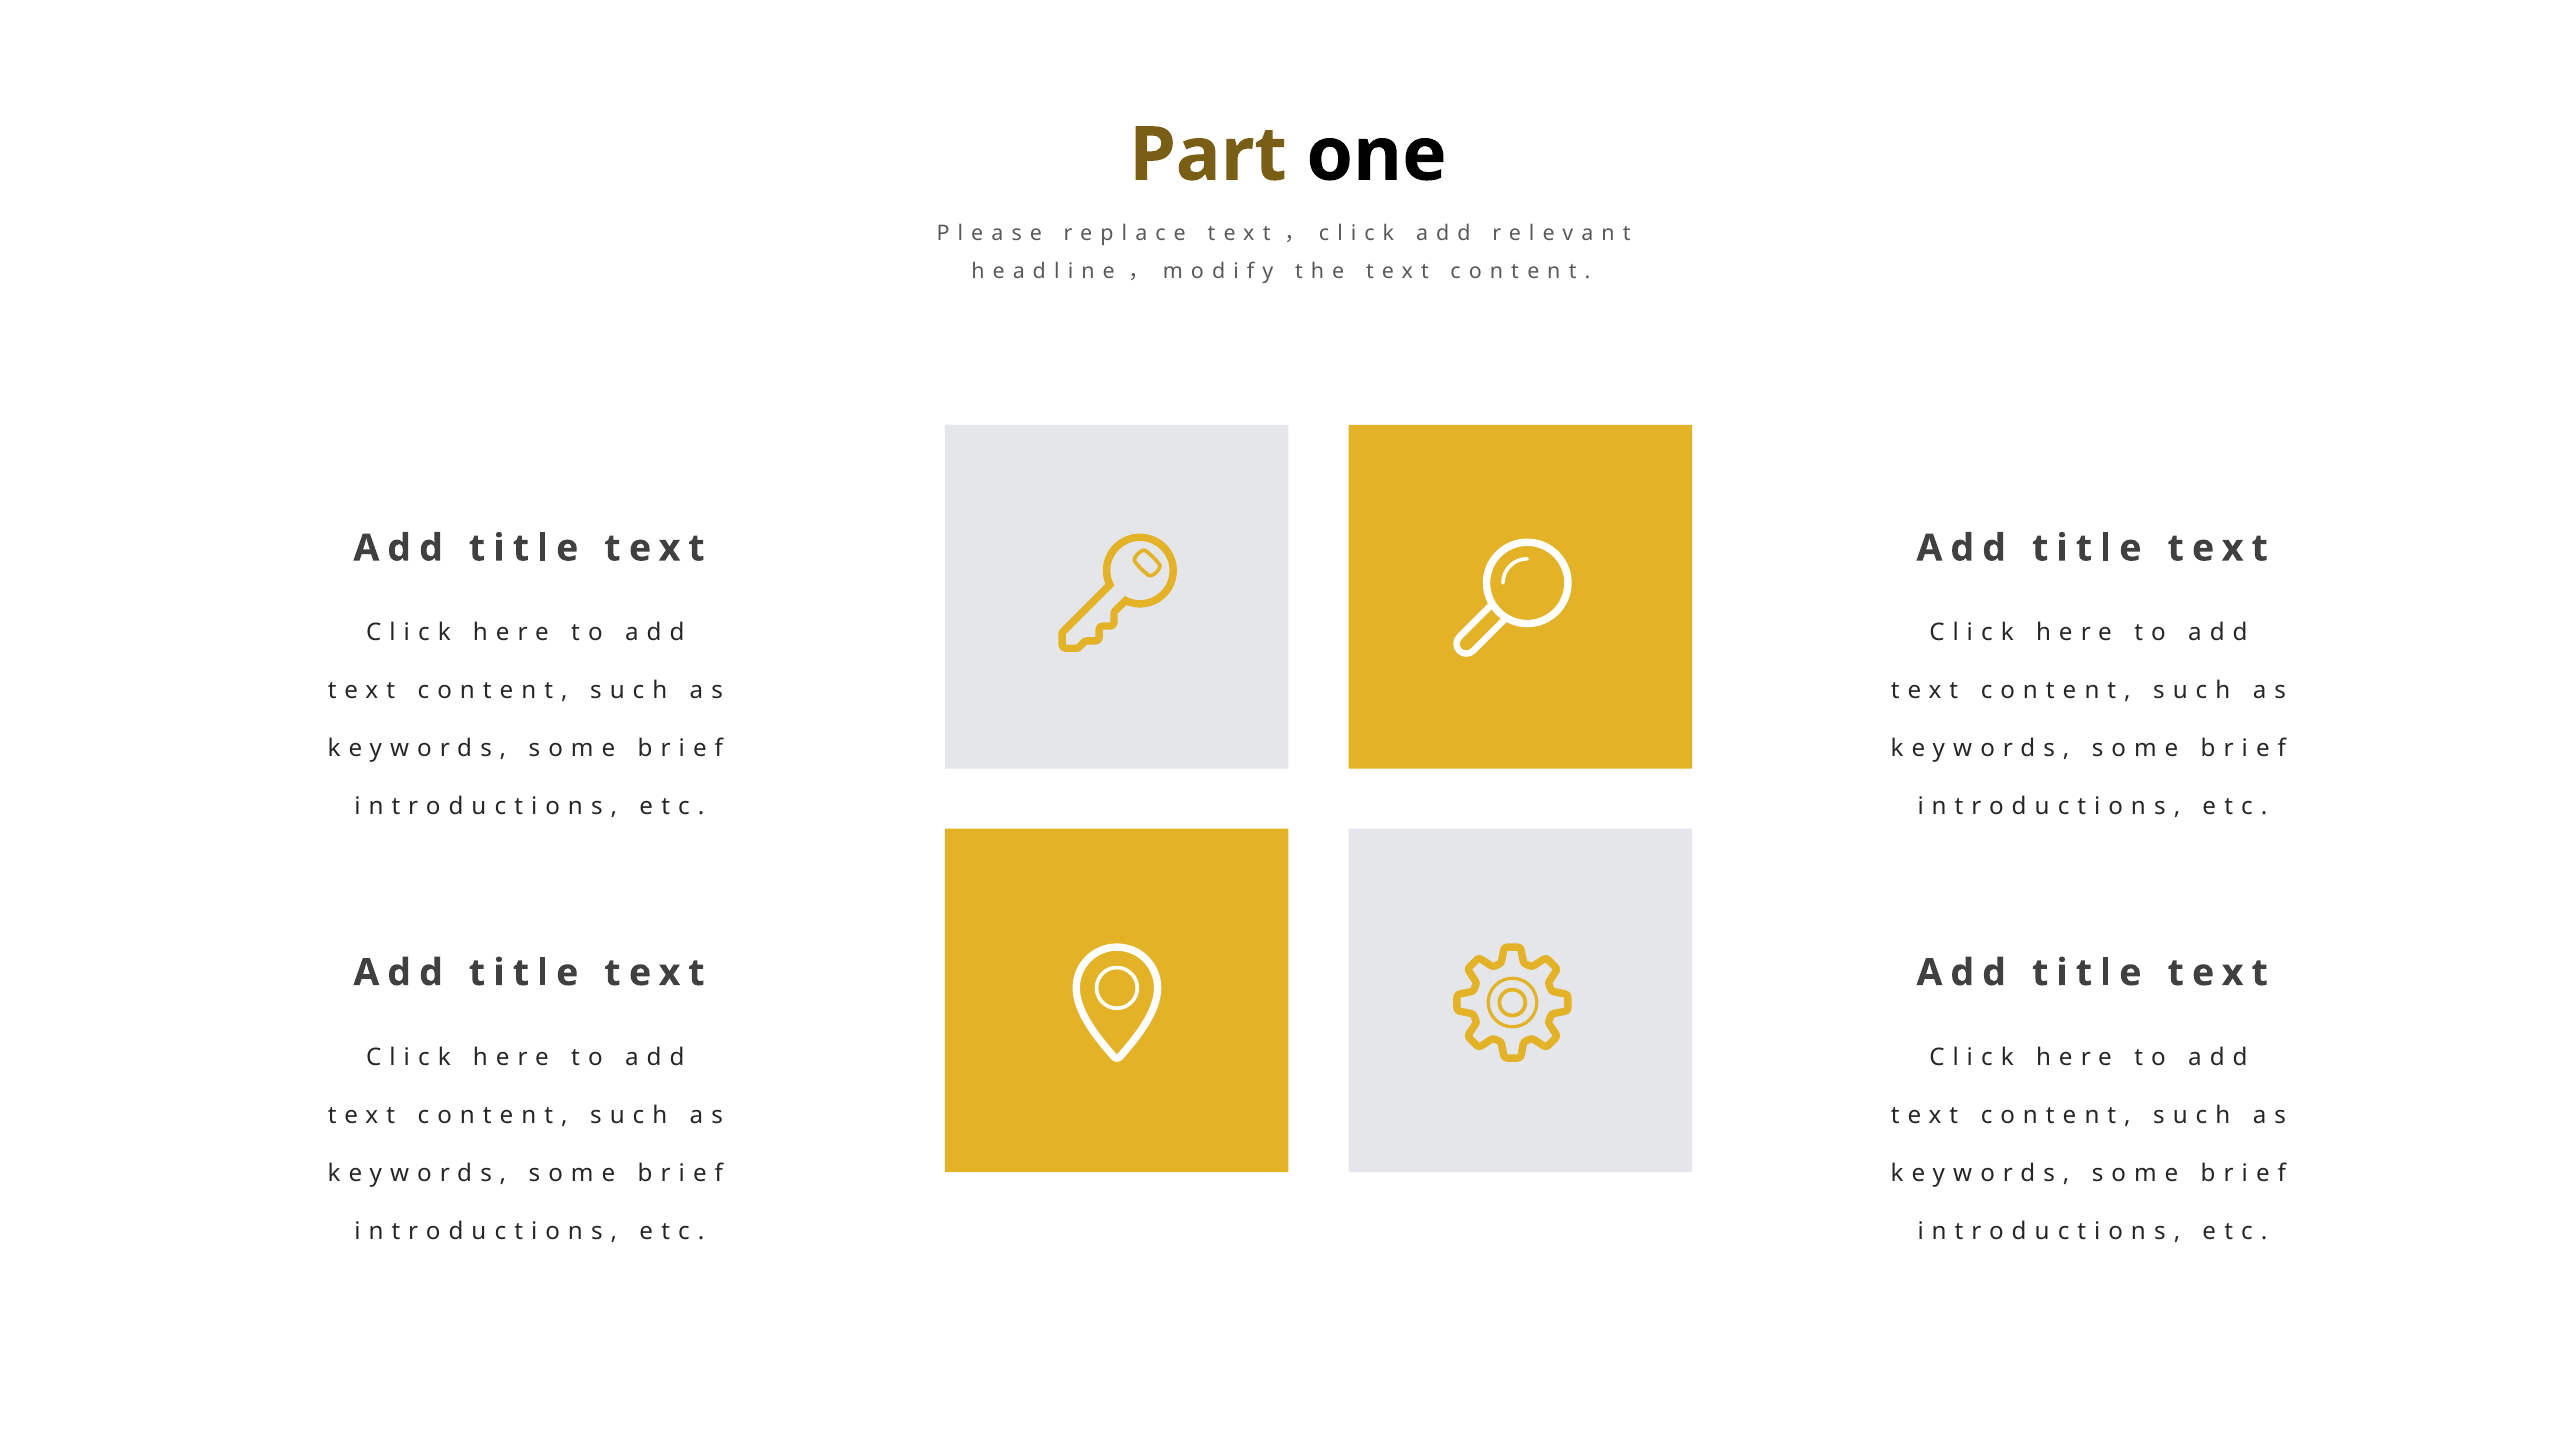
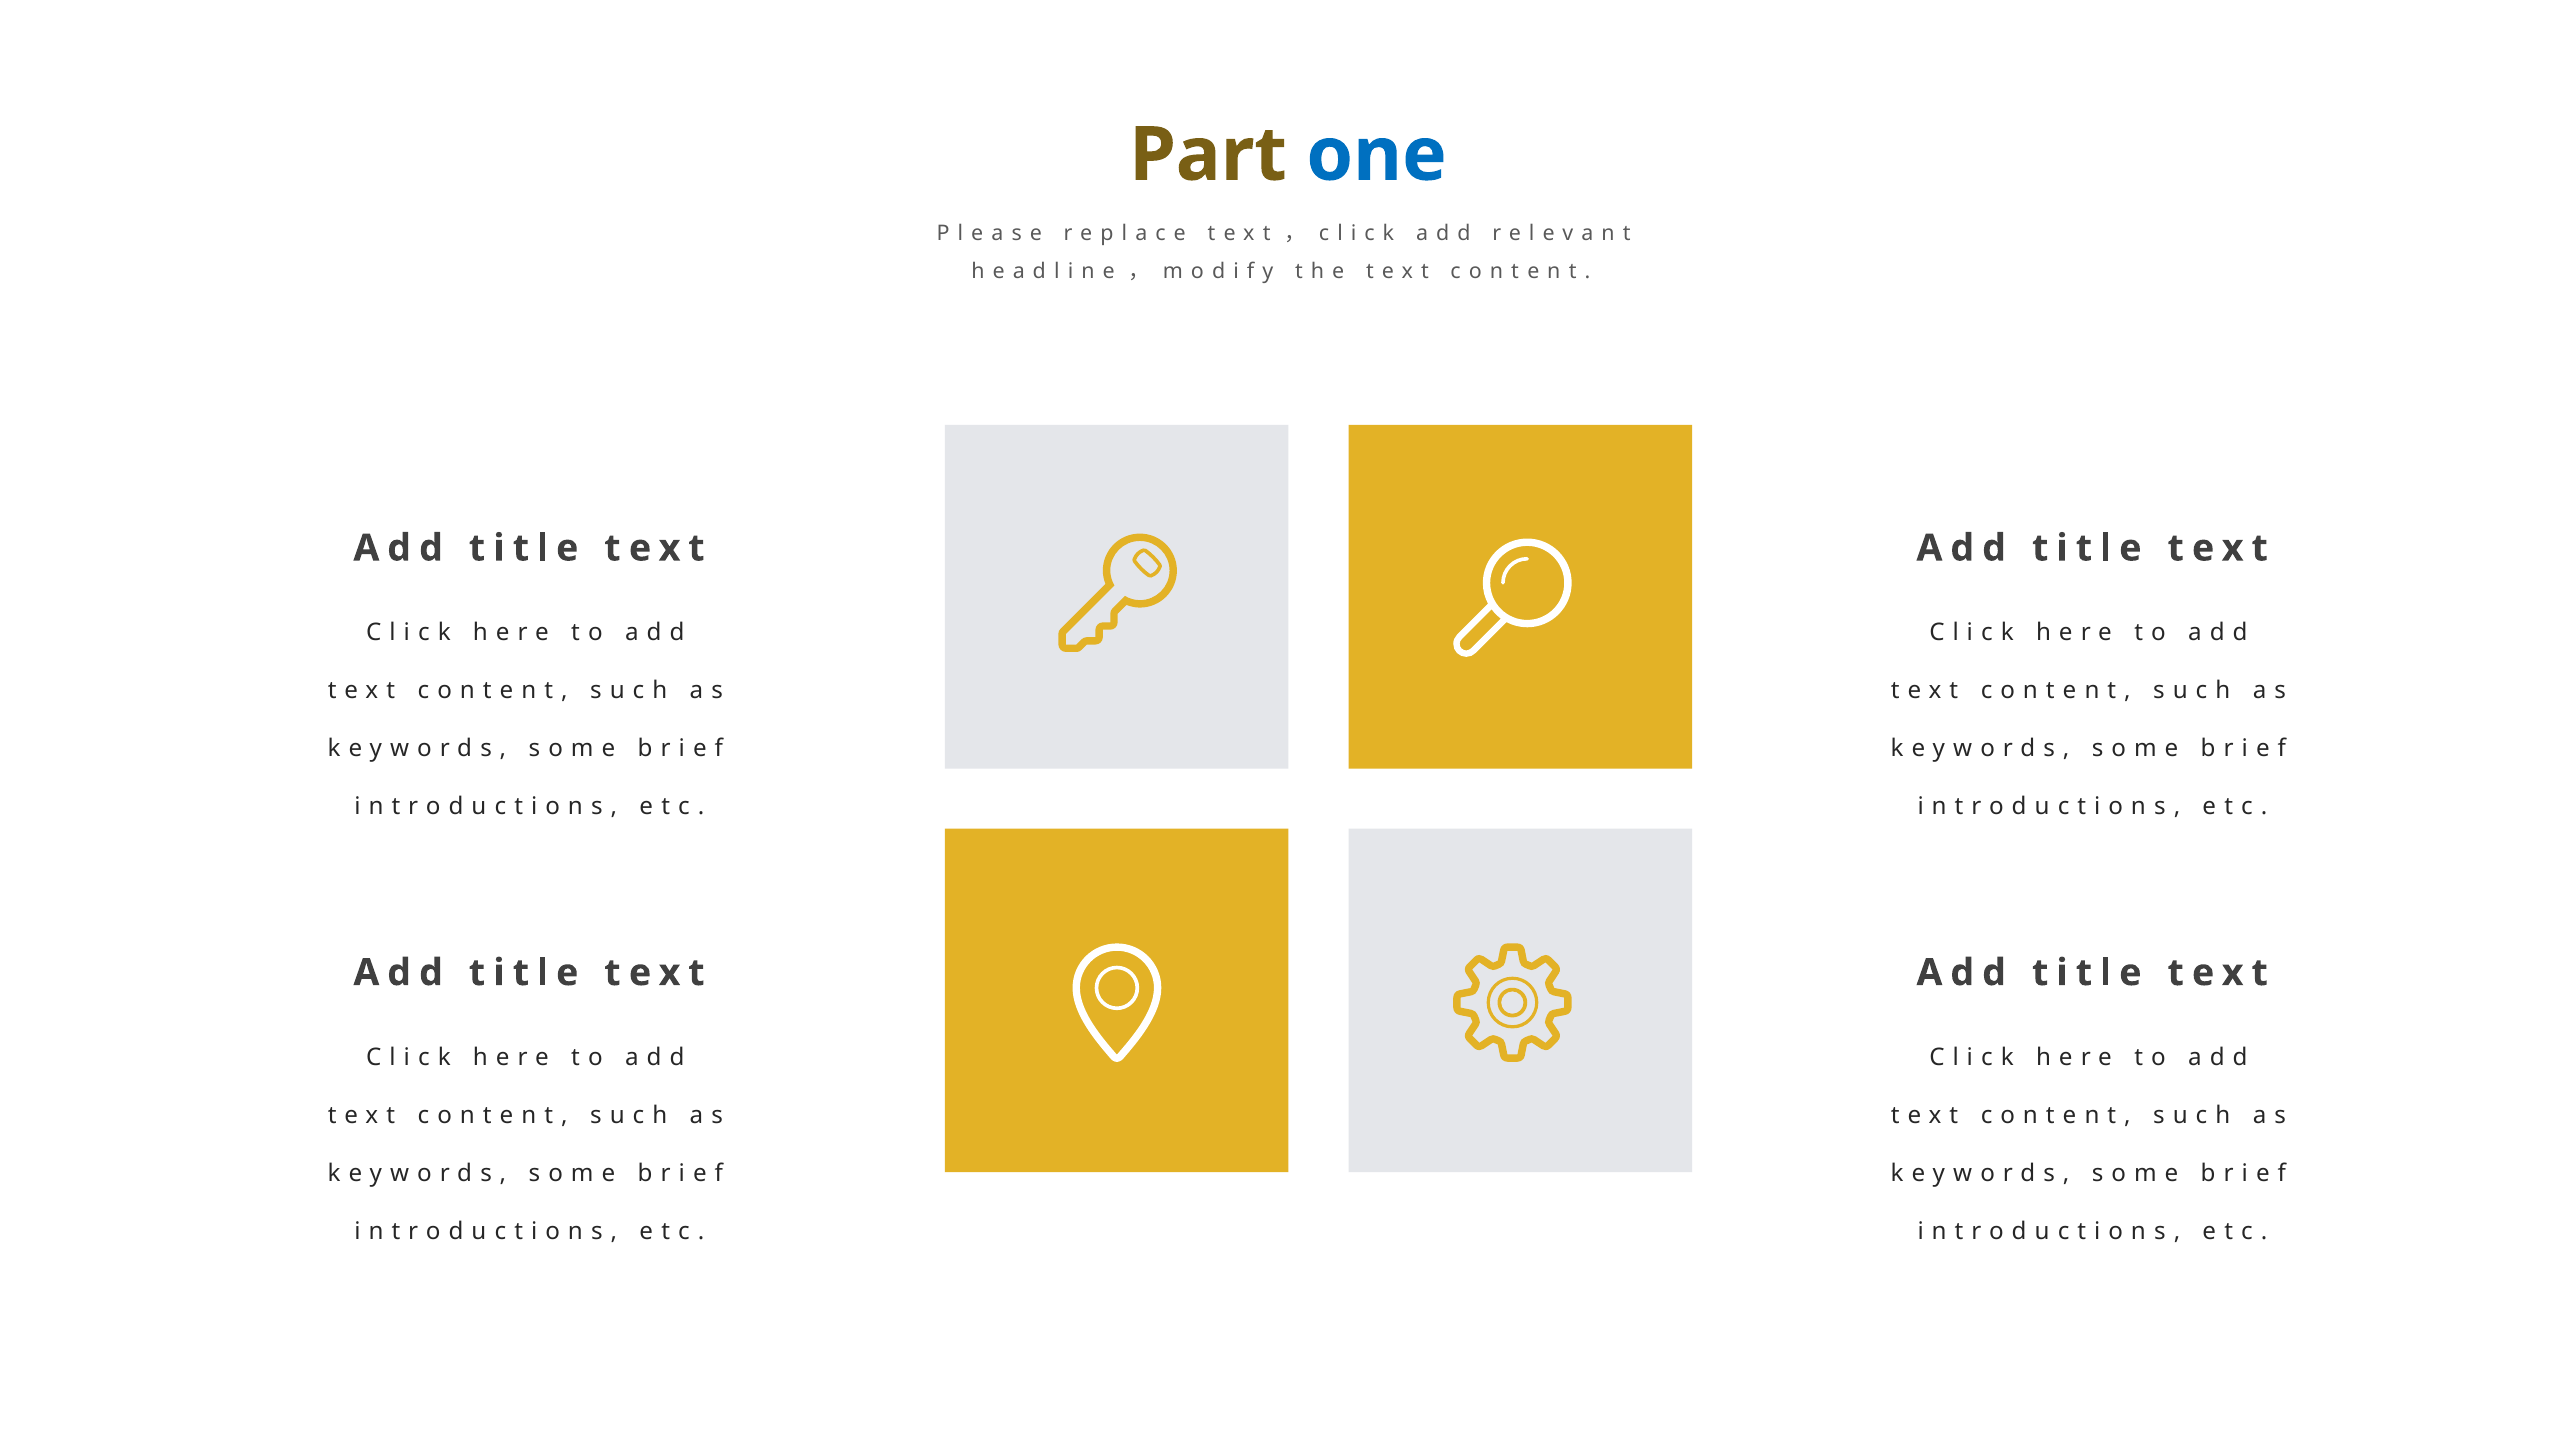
one colour: black -> blue
